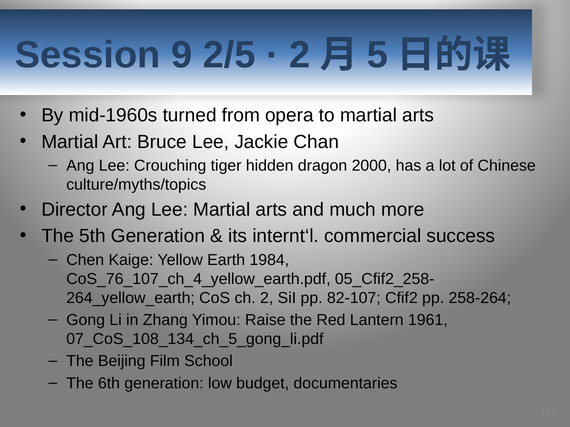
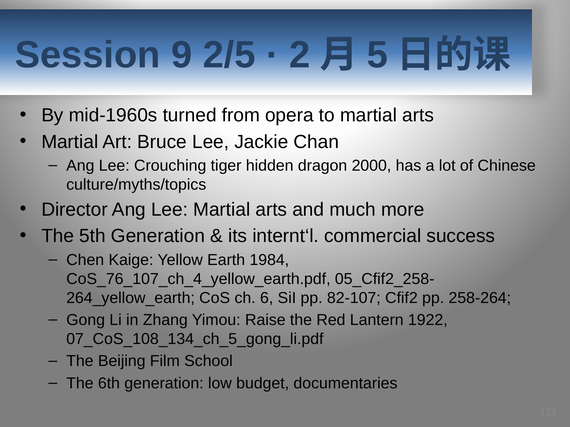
ch 2: 2 -> 6
1961: 1961 -> 1922
